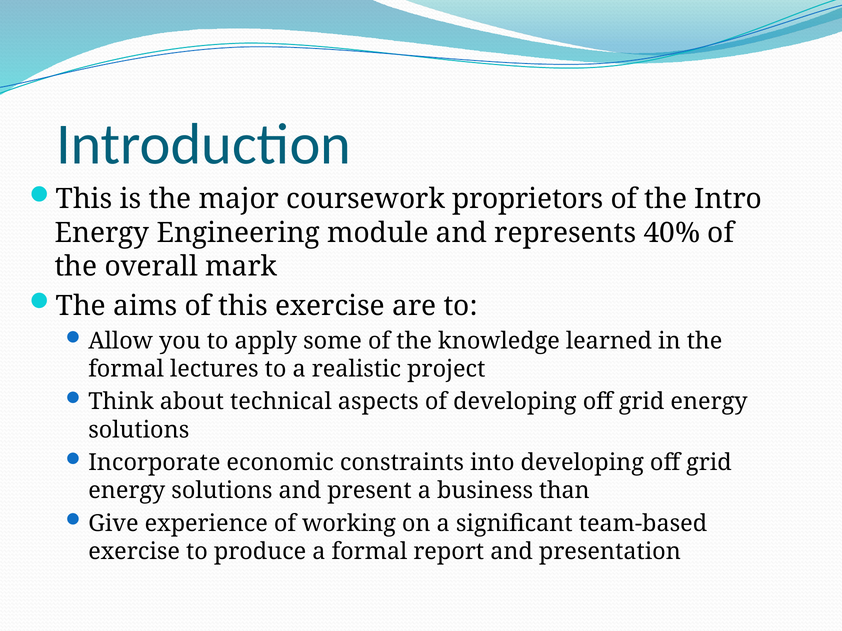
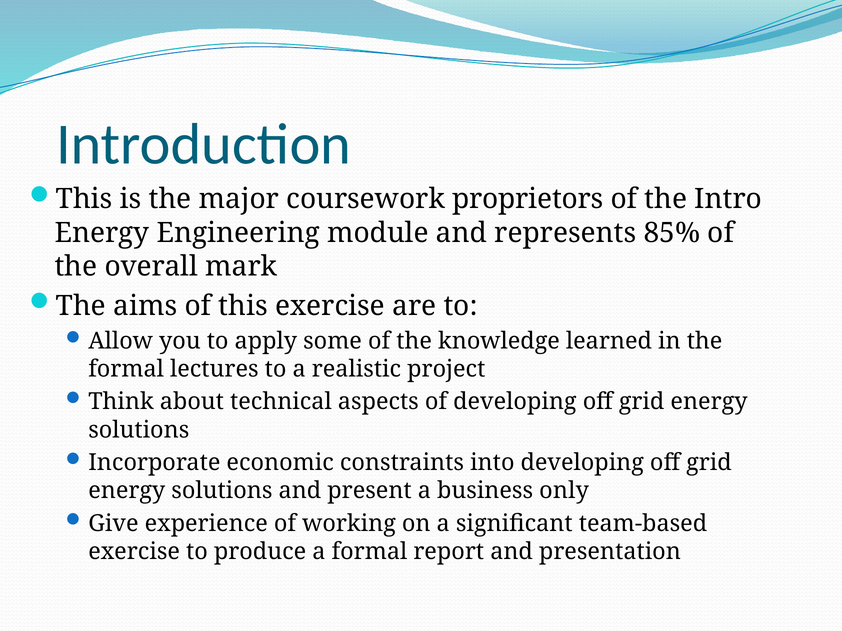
40%: 40% -> 85%
than: than -> only
